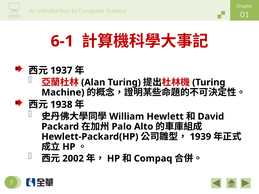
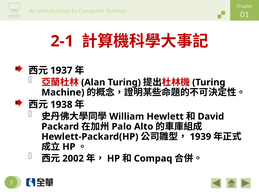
6-1: 6-1 -> 2-1
